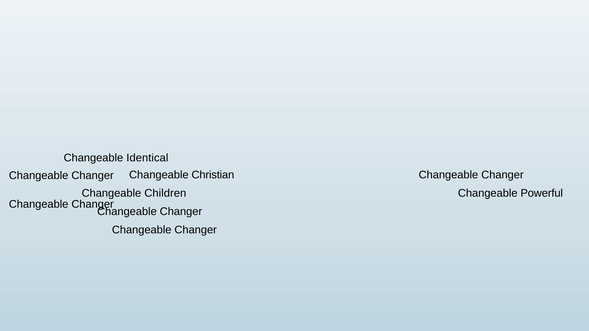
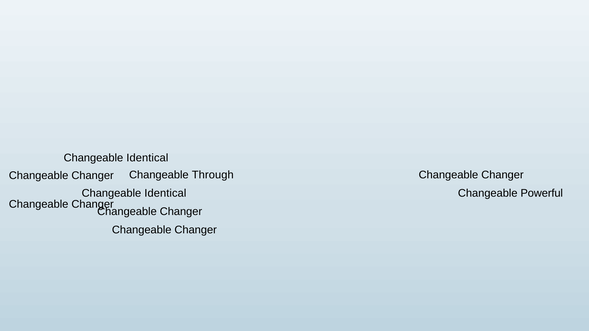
Christian: Christian -> Through
Children at (165, 193): Children -> Identical
